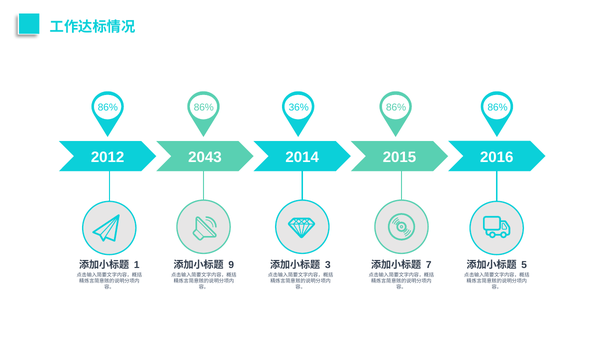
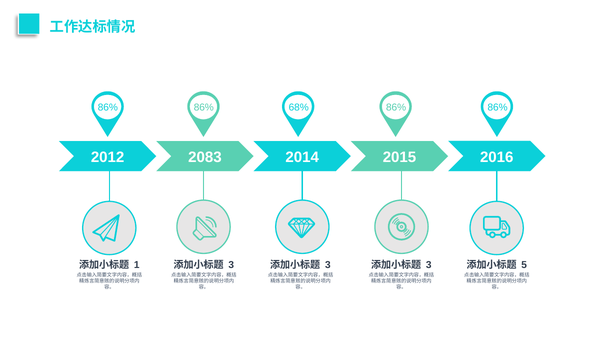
36%: 36% -> 68%
2043: 2043 -> 2083
9 at (231, 265): 9 -> 3
7 at (429, 265): 7 -> 3
